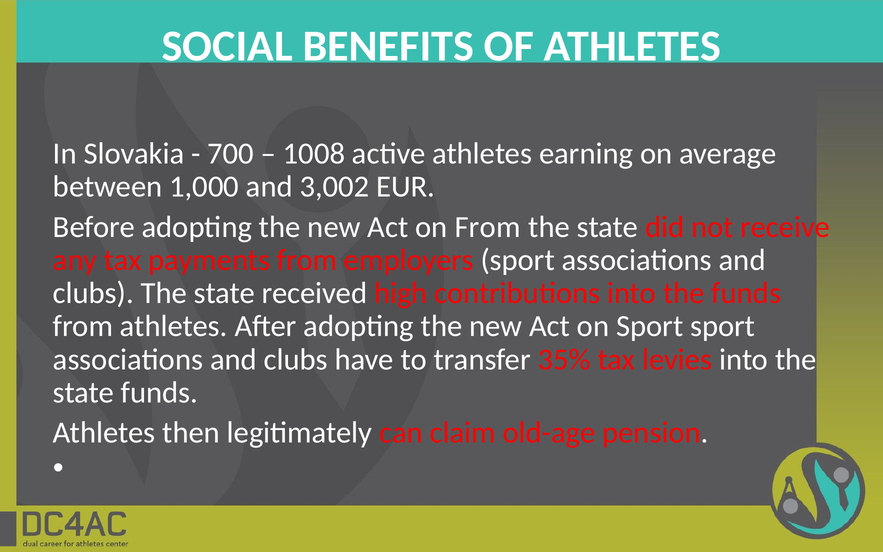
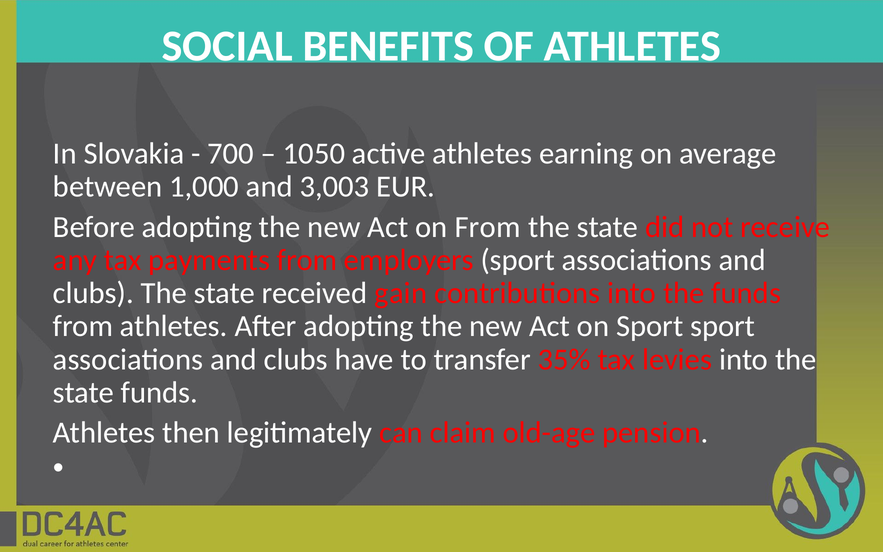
1008: 1008 -> 1050
3,002: 3,002 -> 3,003
high: high -> gain
